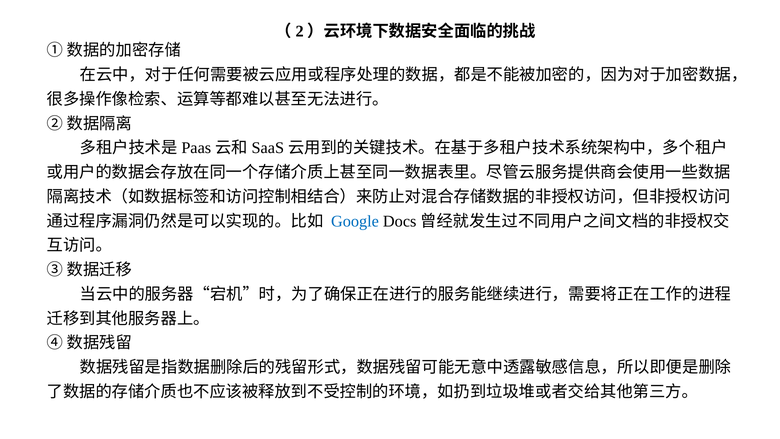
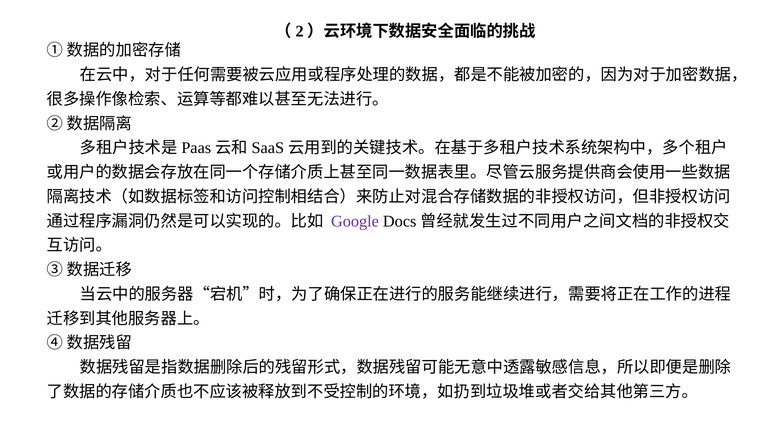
Google colour: blue -> purple
